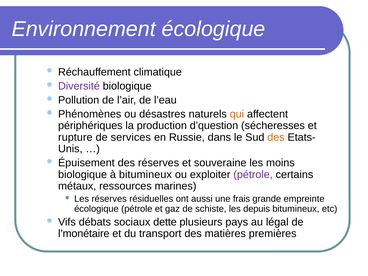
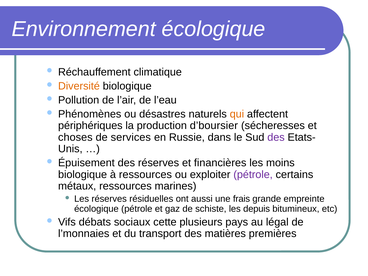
Diversité colour: purple -> orange
d’question: d’question -> d’boursier
rupture: rupture -> choses
des at (276, 137) colour: orange -> purple
souveraine: souveraine -> financières
à bitumineux: bitumineux -> ressources
dette: dette -> cette
l’monétaire: l’monétaire -> l’monnaies
